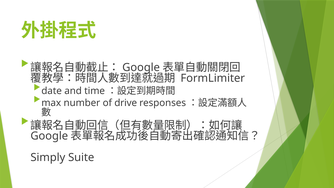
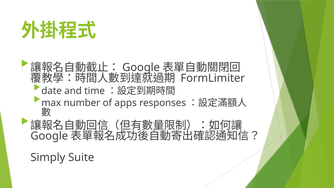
drive: drive -> apps
